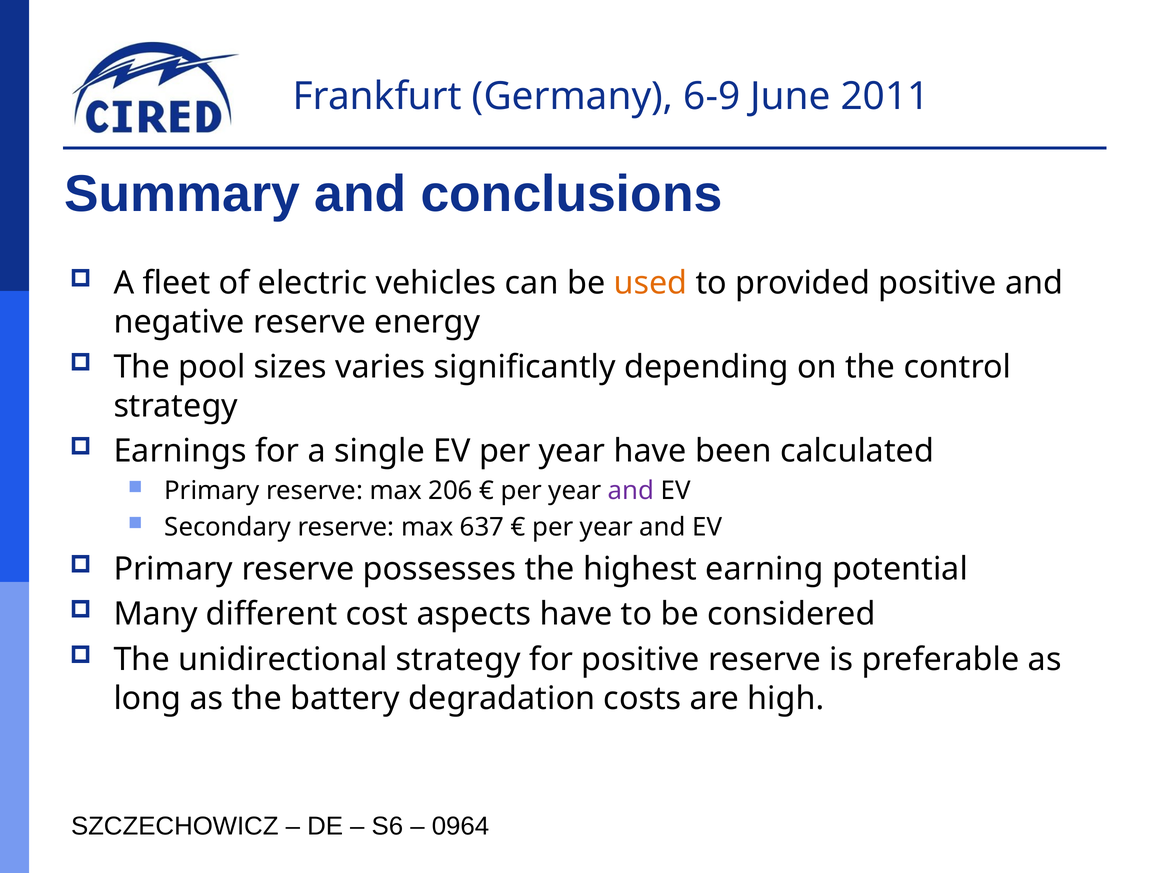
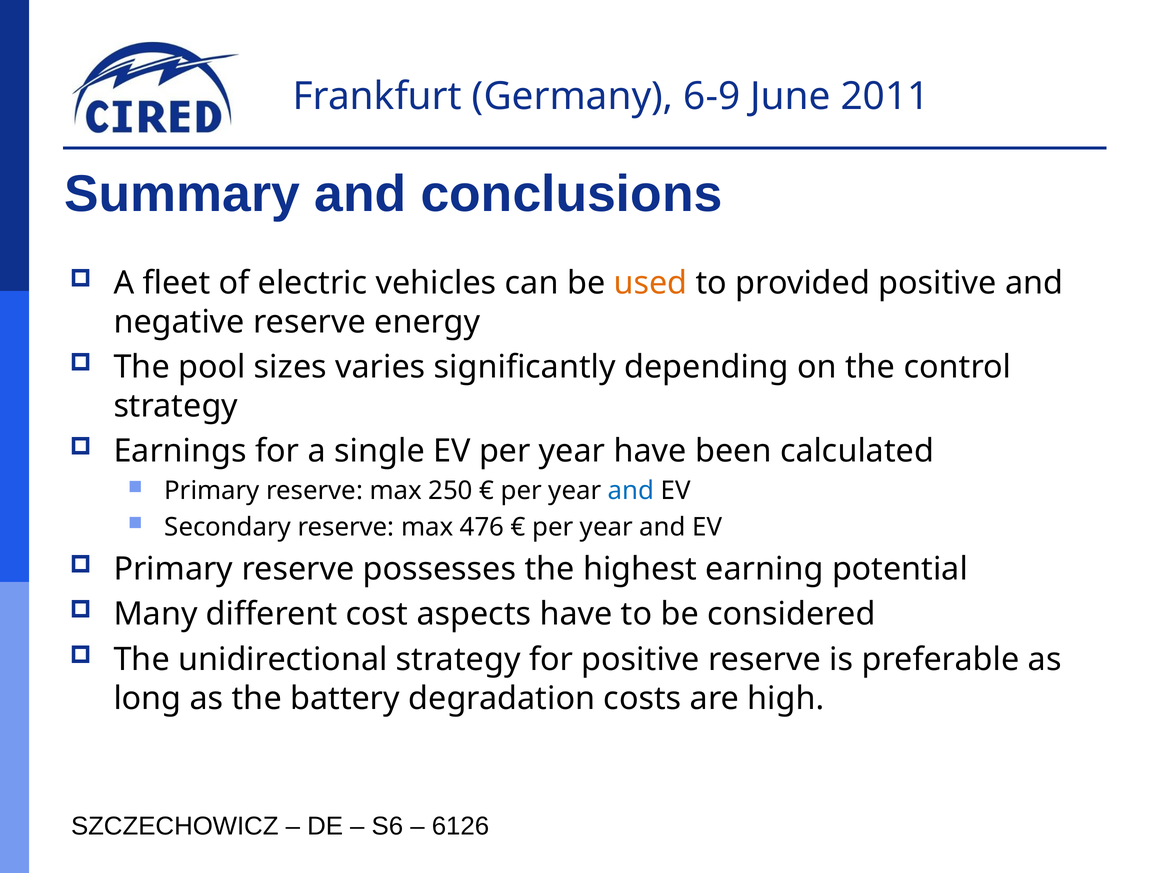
206: 206 -> 250
and at (631, 491) colour: purple -> blue
637: 637 -> 476
0964: 0964 -> 6126
